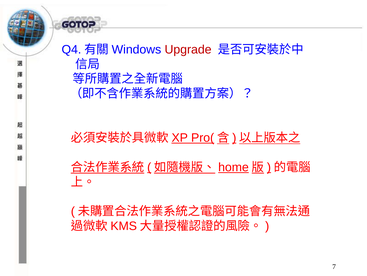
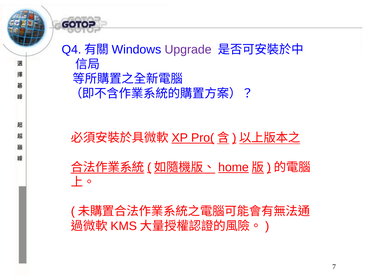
Upgrade colour: red -> purple
